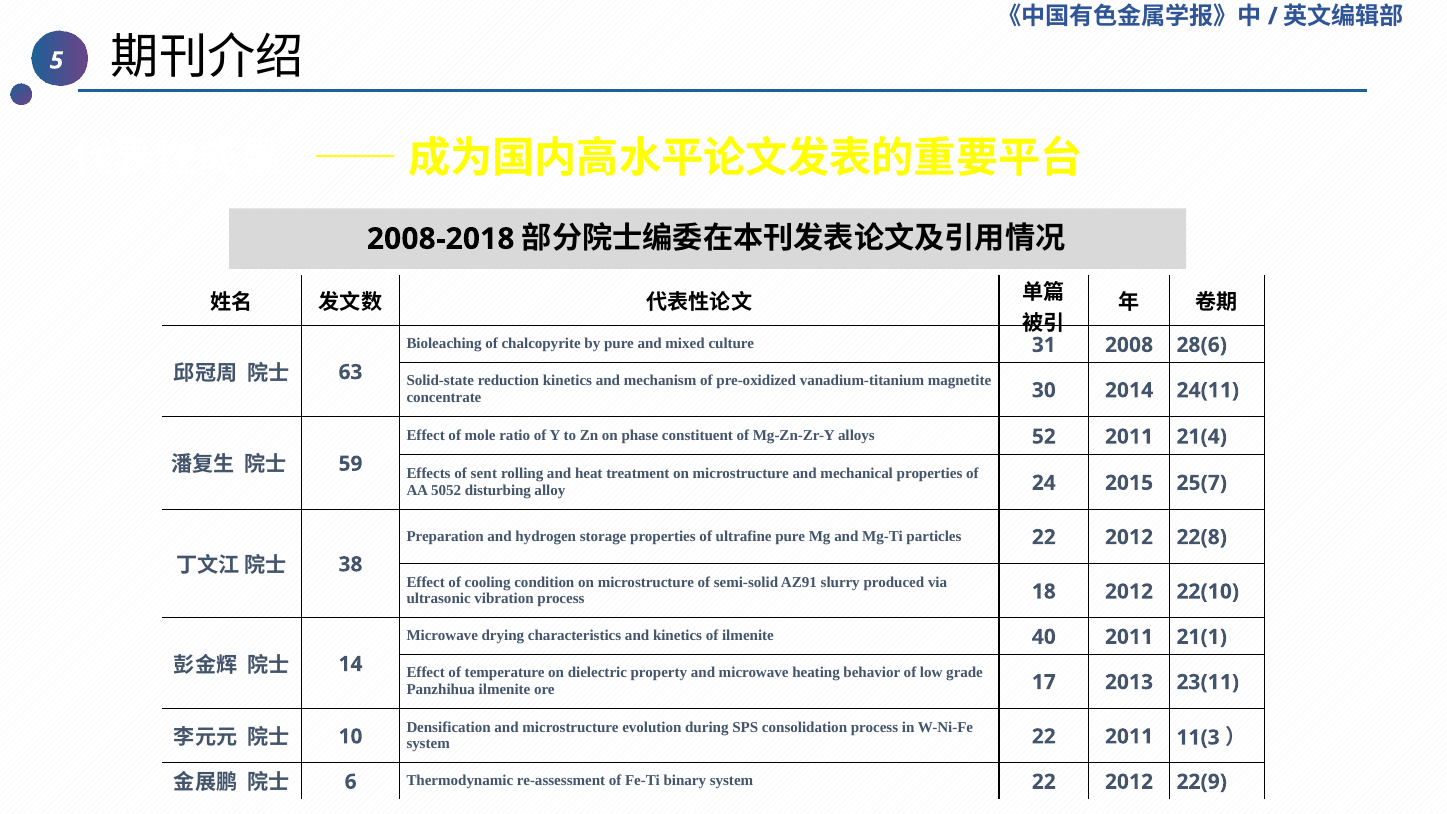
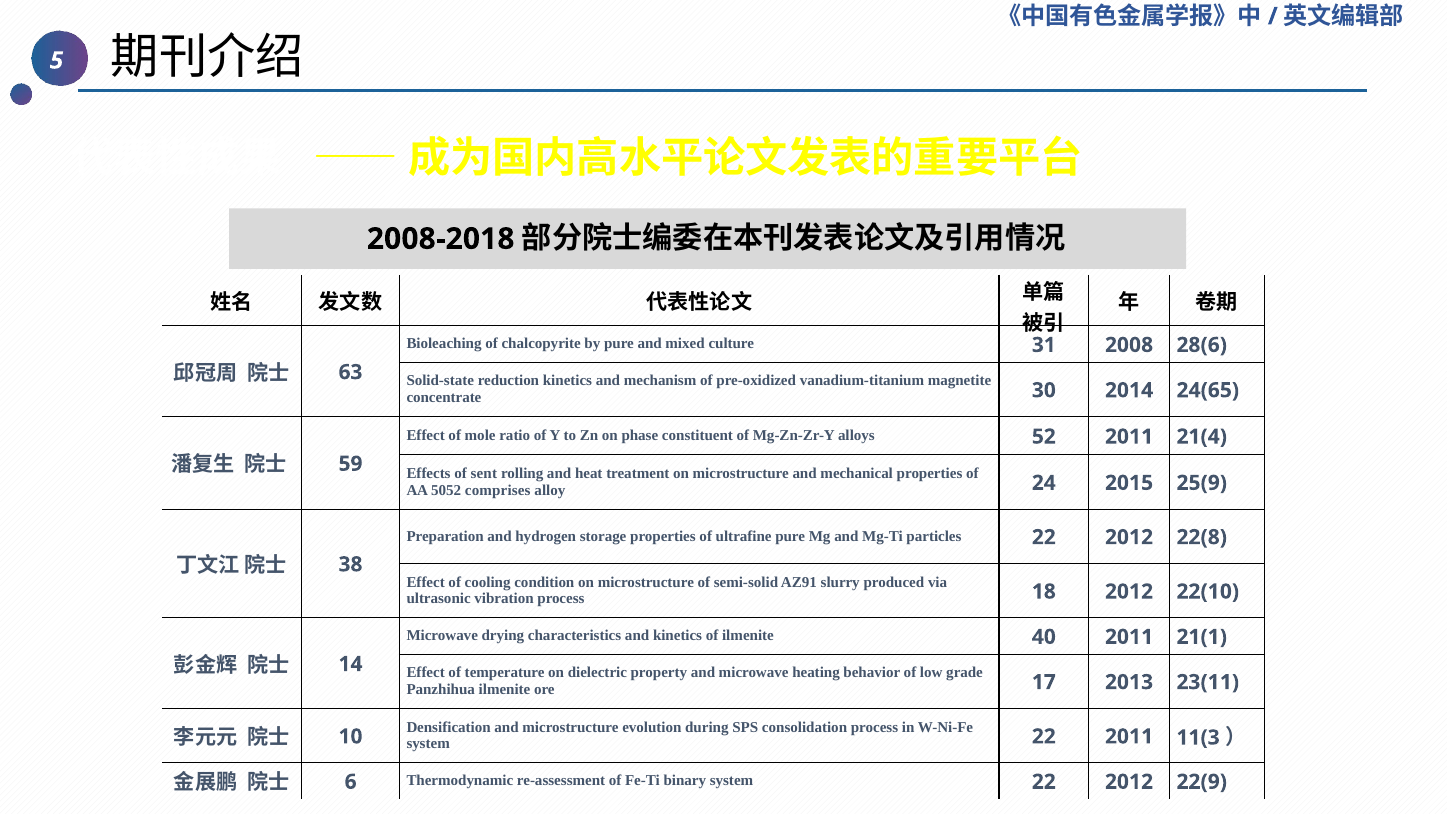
24(11: 24(11 -> 24(65
disturbing: disturbing -> comprises
25(7: 25(7 -> 25(9
